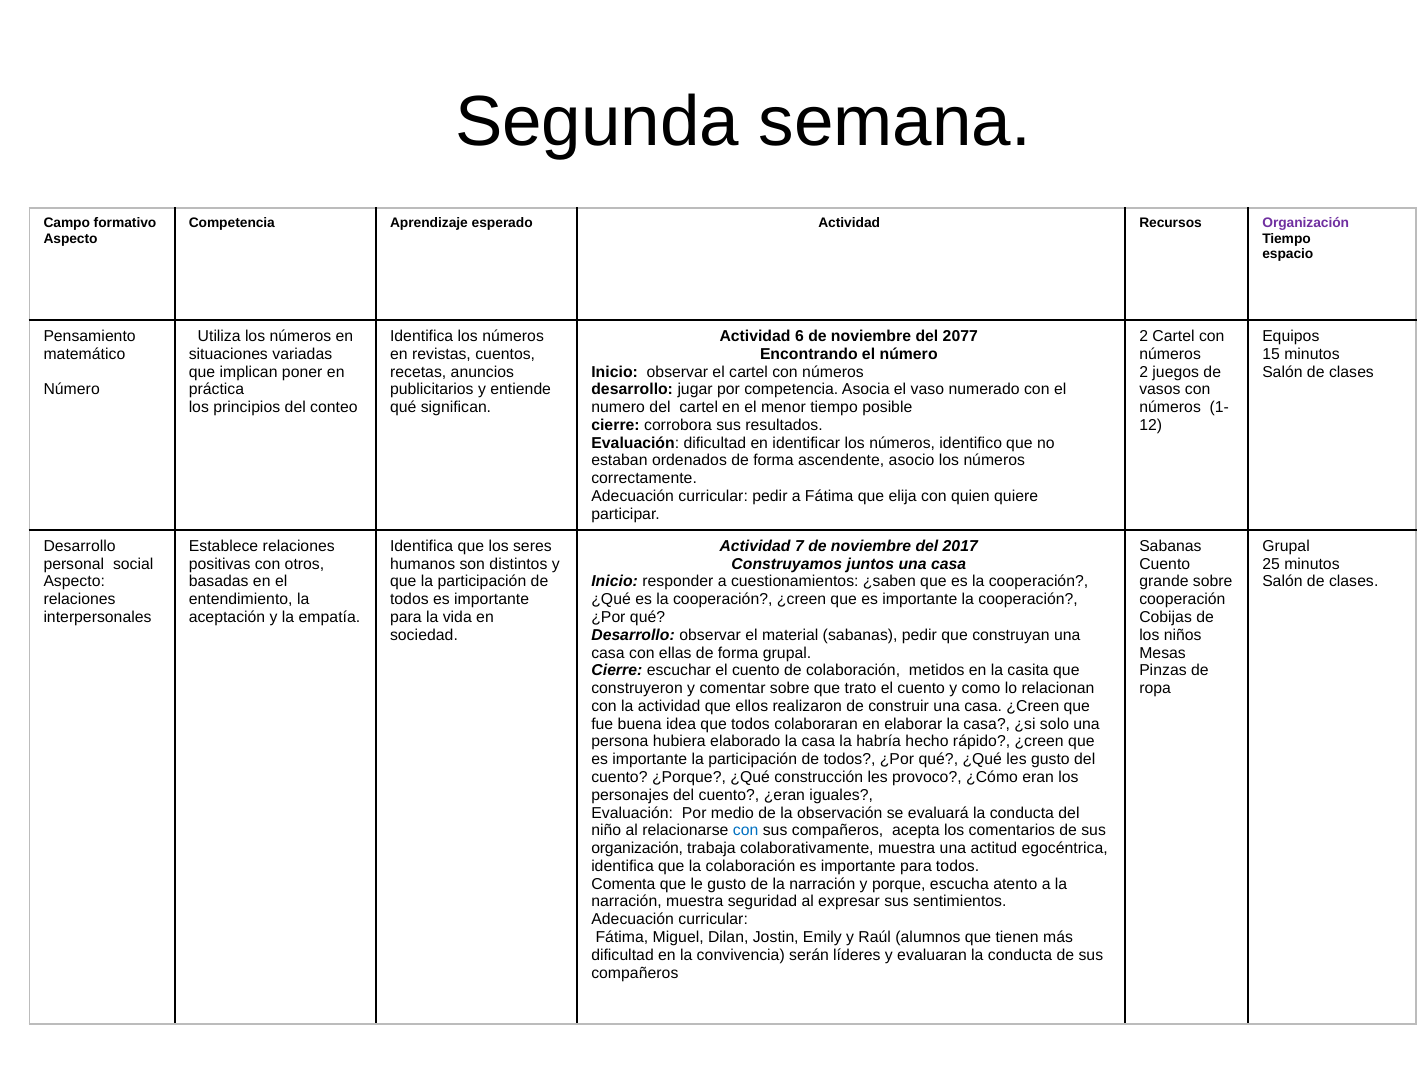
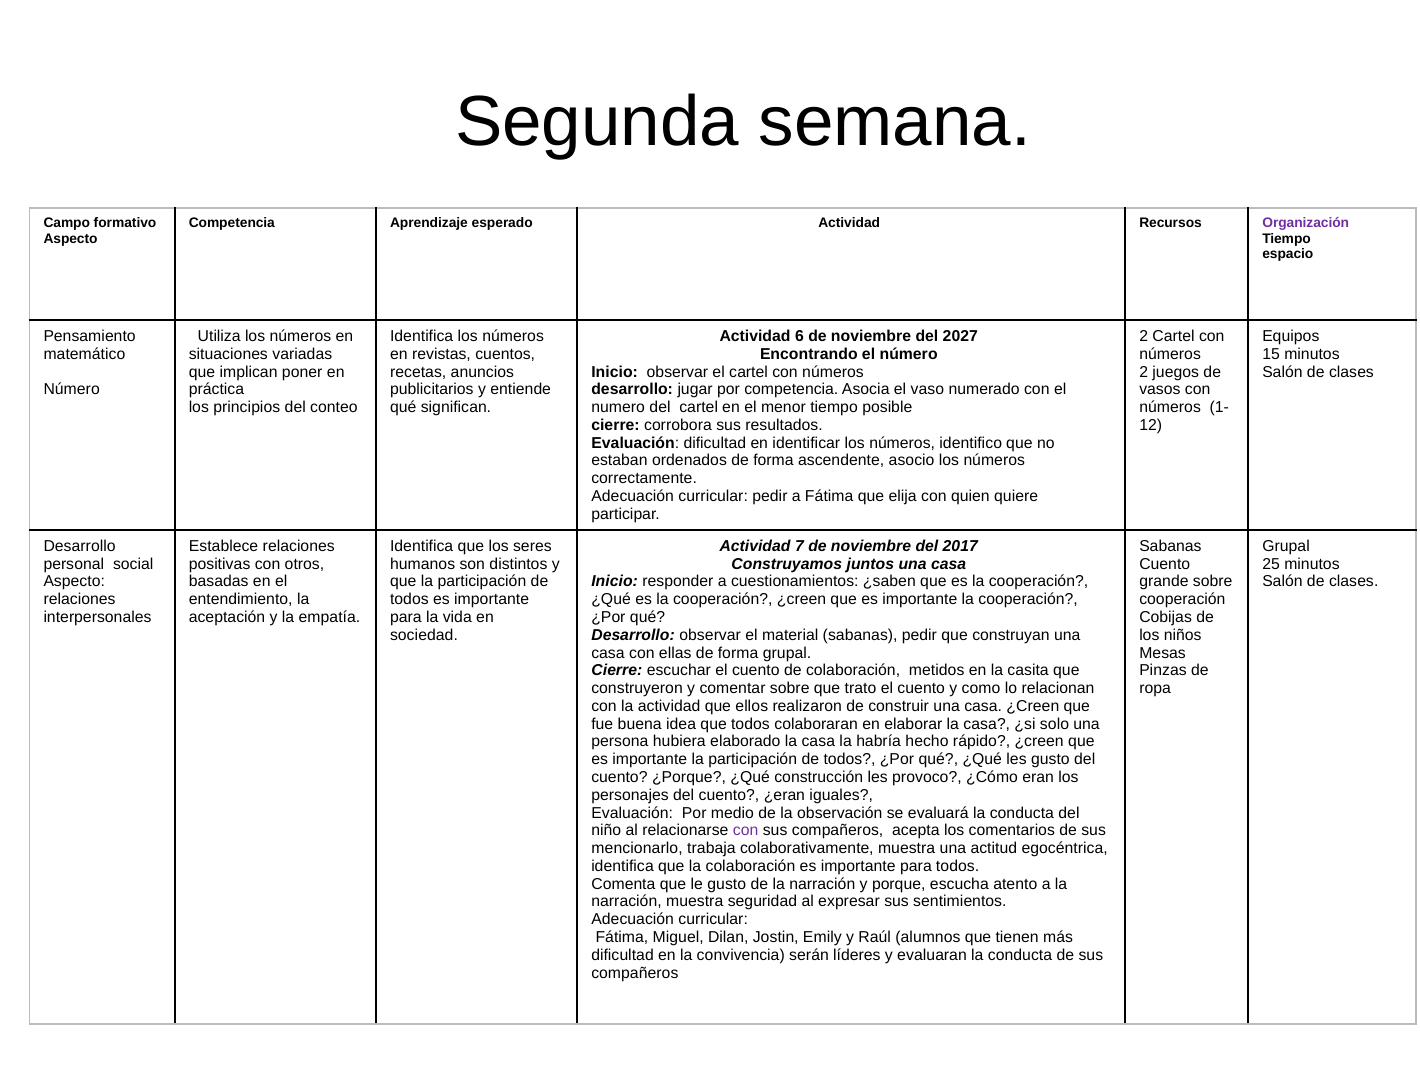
2077: 2077 -> 2027
con at (746, 831) colour: blue -> purple
organización at (637, 848): organización -> mencionarlo
